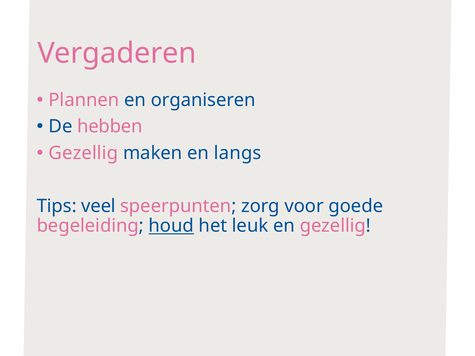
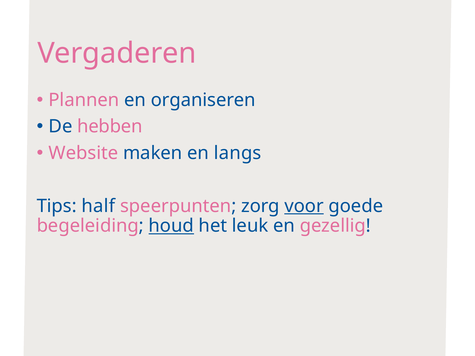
Gezellig at (83, 153): Gezellig -> Website
veel: veel -> half
voor underline: none -> present
